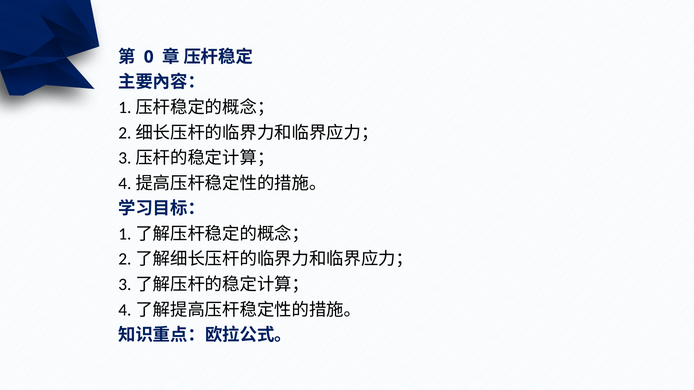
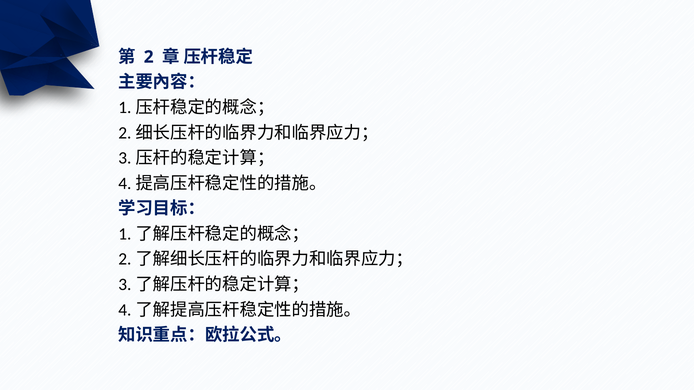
0: 0 -> 2
